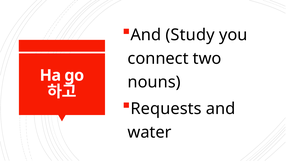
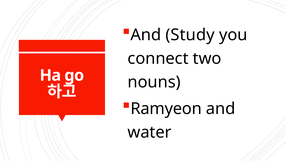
Requests: Requests -> Ramyeon
